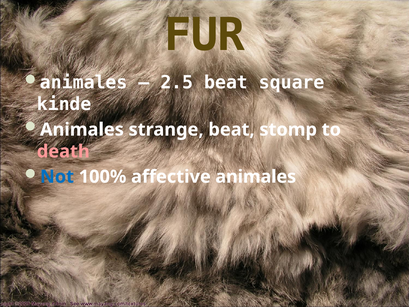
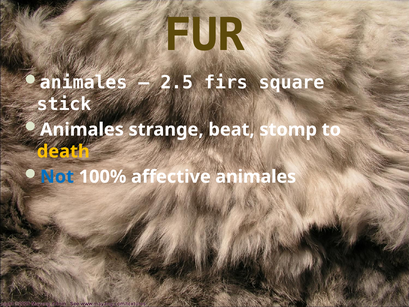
2.5 beat: beat -> firs
kinde: kinde -> stick
death colour: pink -> yellow
